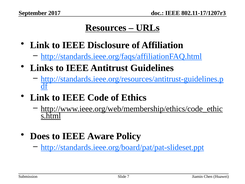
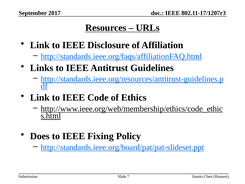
Aware: Aware -> Fixing
